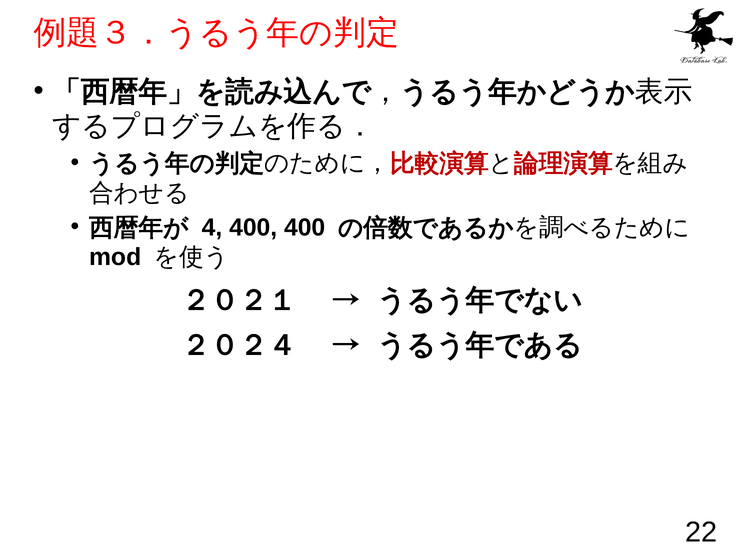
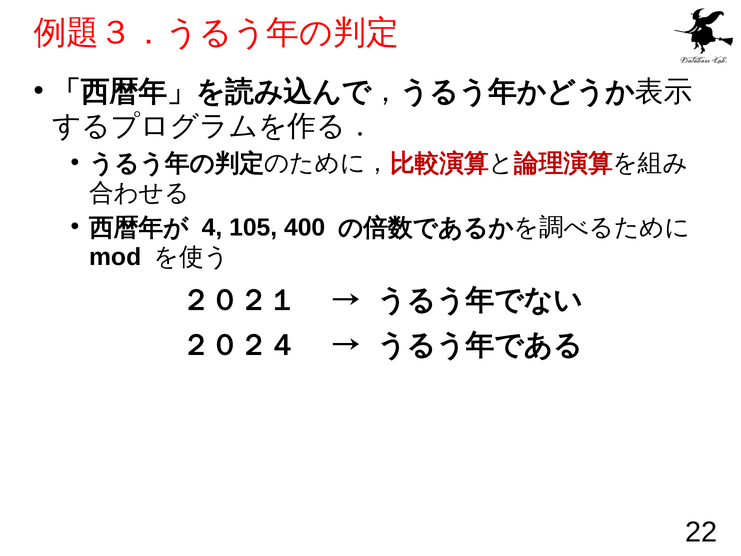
4 400: 400 -> 105
